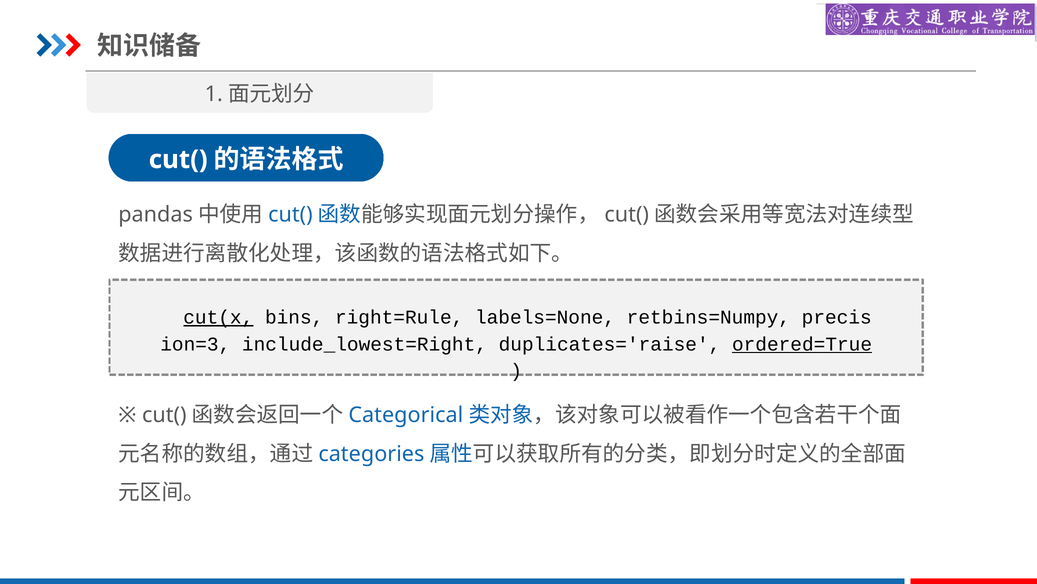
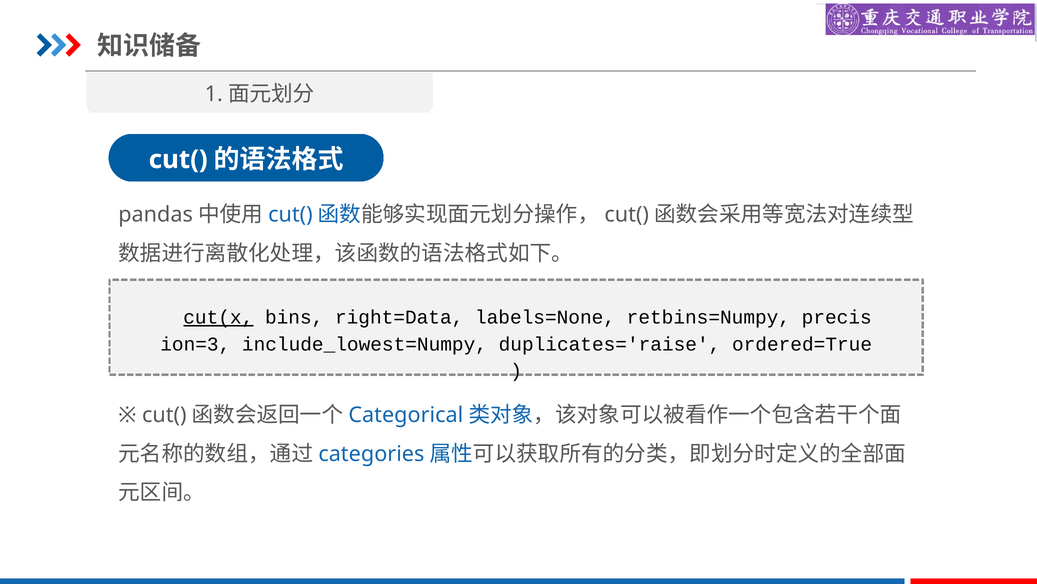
right=Rule: right=Rule -> right=Data
include_lowest=Right: include_lowest=Right -> include_lowest=Numpy
ordered=True underline: present -> none
